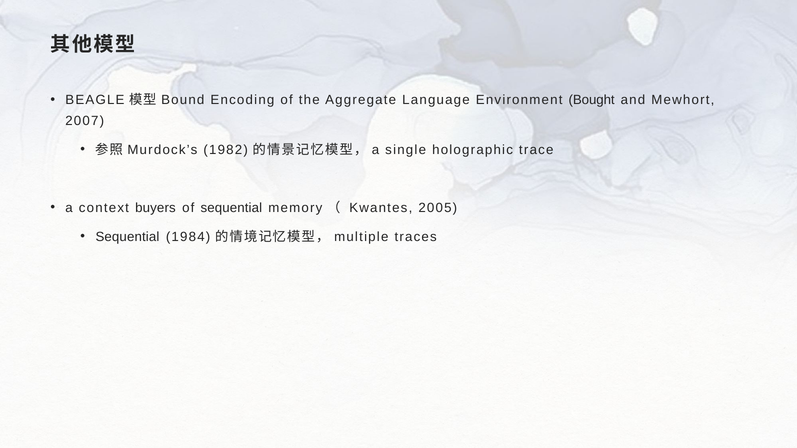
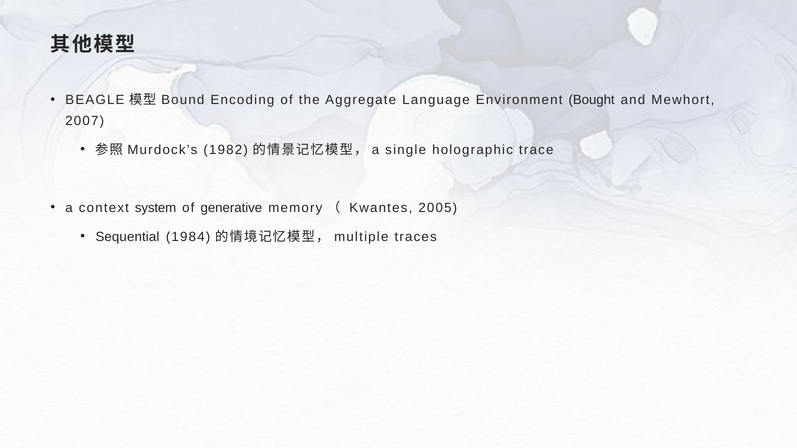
buyers: buyers -> system
of sequential: sequential -> generative
